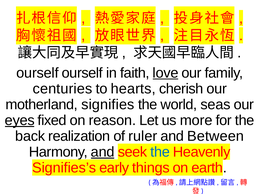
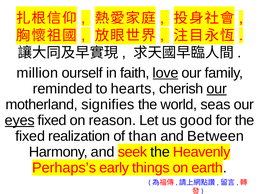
ourself at (37, 73): ourself -> million
centuries: centuries -> reminded
our at (217, 89) underline: none -> present
more: more -> good
back at (30, 136): back -> fixed
ruler: ruler -> than
and at (103, 152) underline: present -> none
the at (160, 152) colour: blue -> black
Signifies’s: Signifies’s -> Perhaps’s
